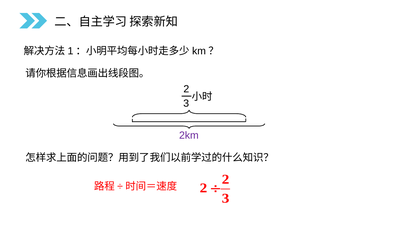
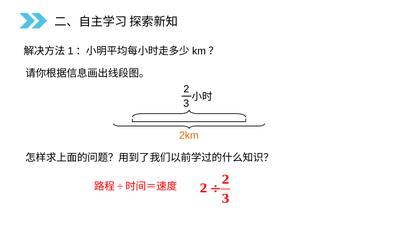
2km colour: purple -> orange
